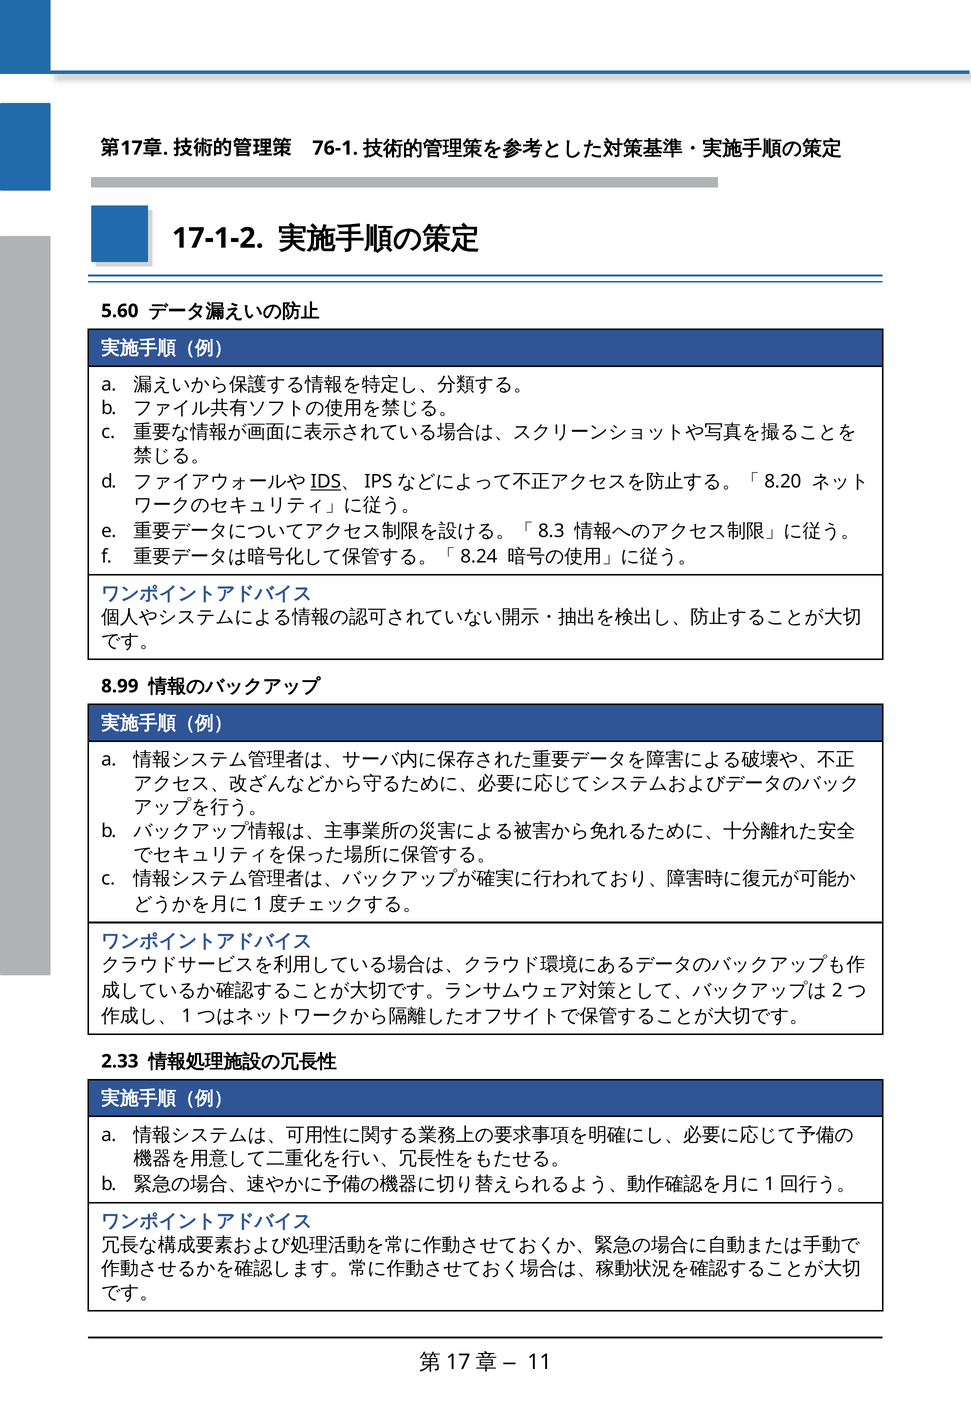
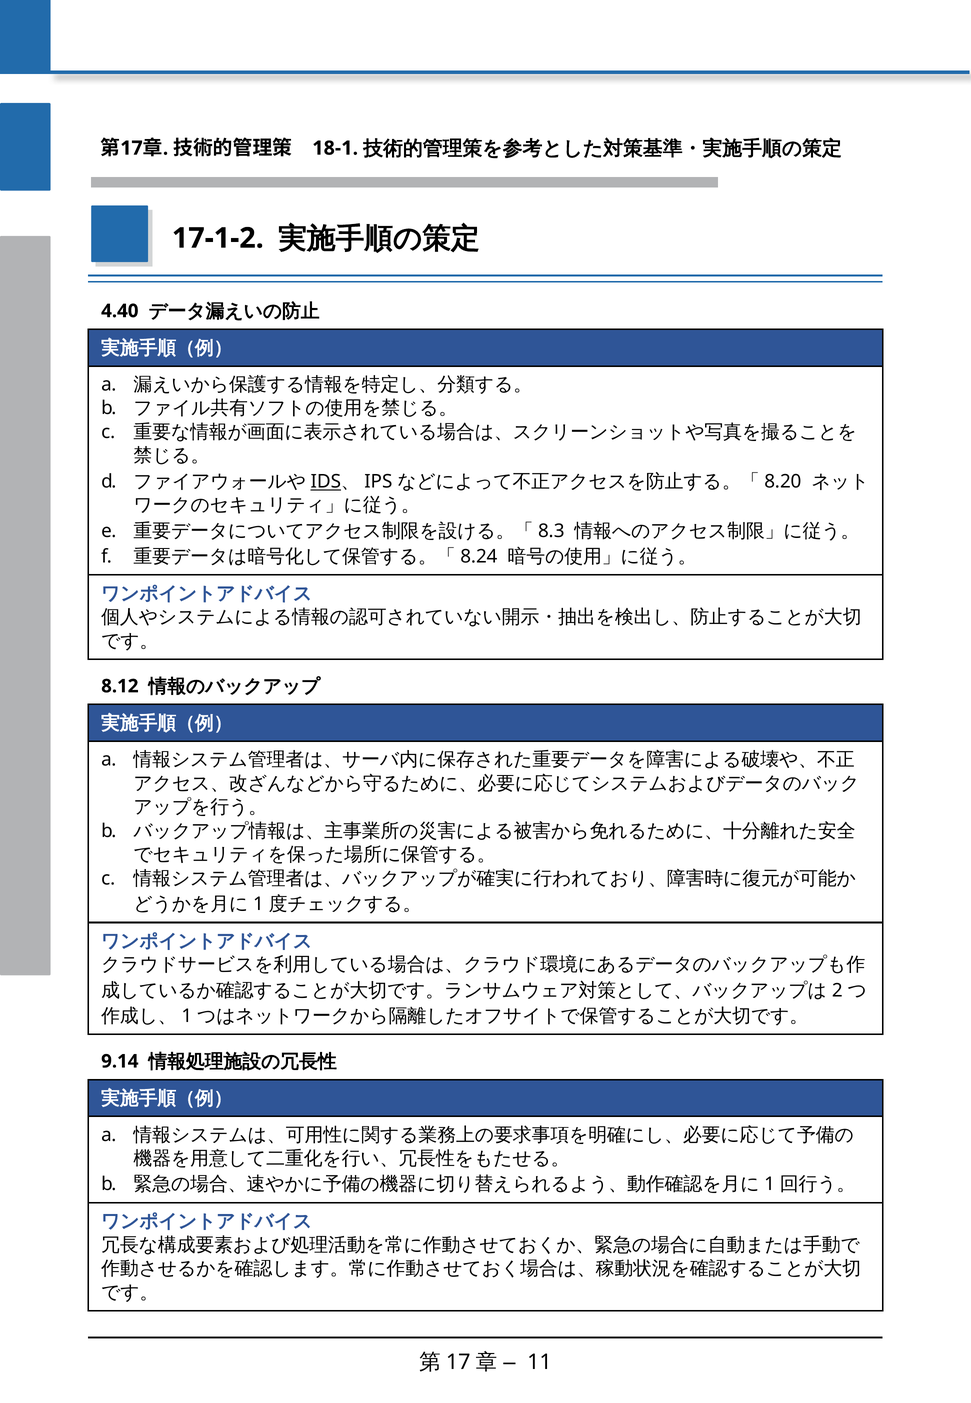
76-1: 76-1 -> 18-1
5.60: 5.60 -> 4.40
8.99: 8.99 -> 8.12
2.33: 2.33 -> 9.14
